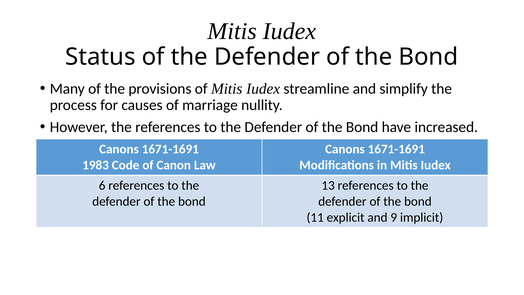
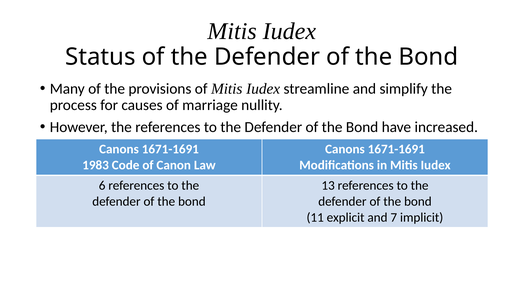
9: 9 -> 7
